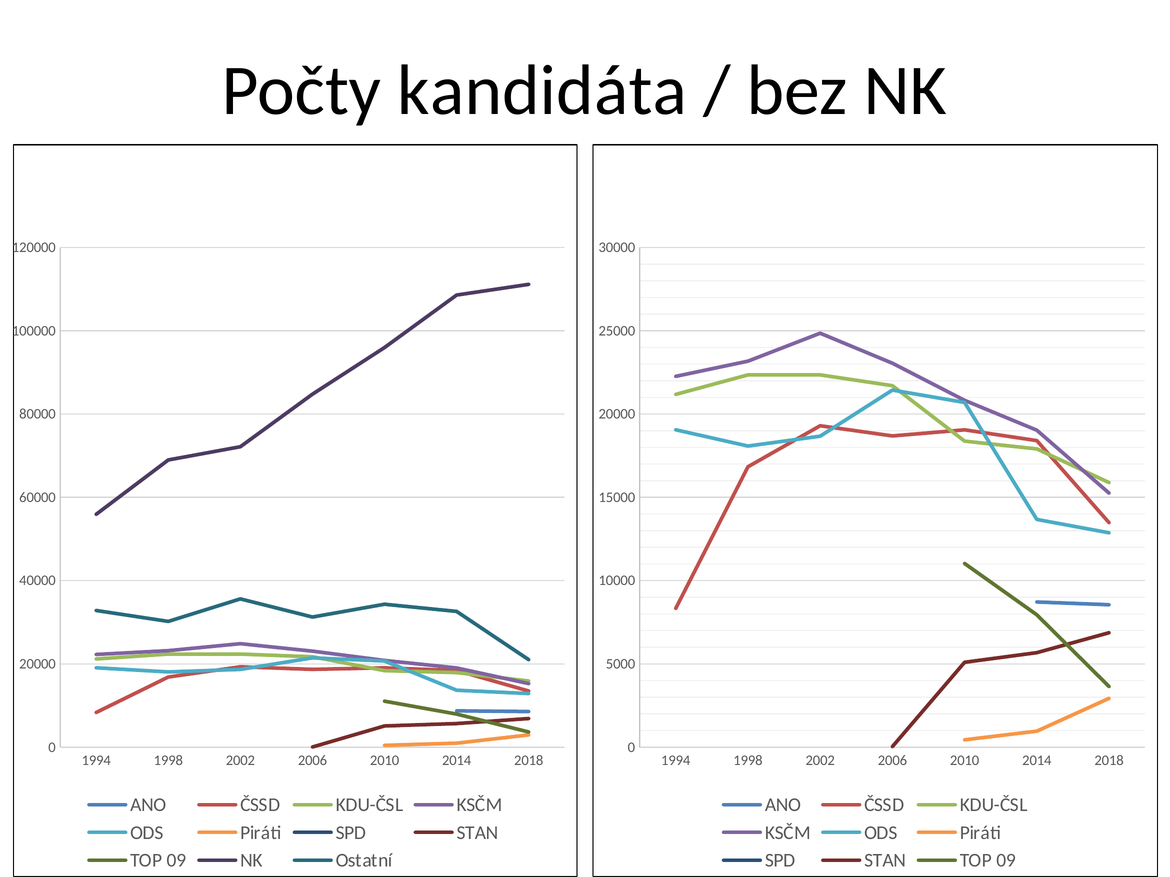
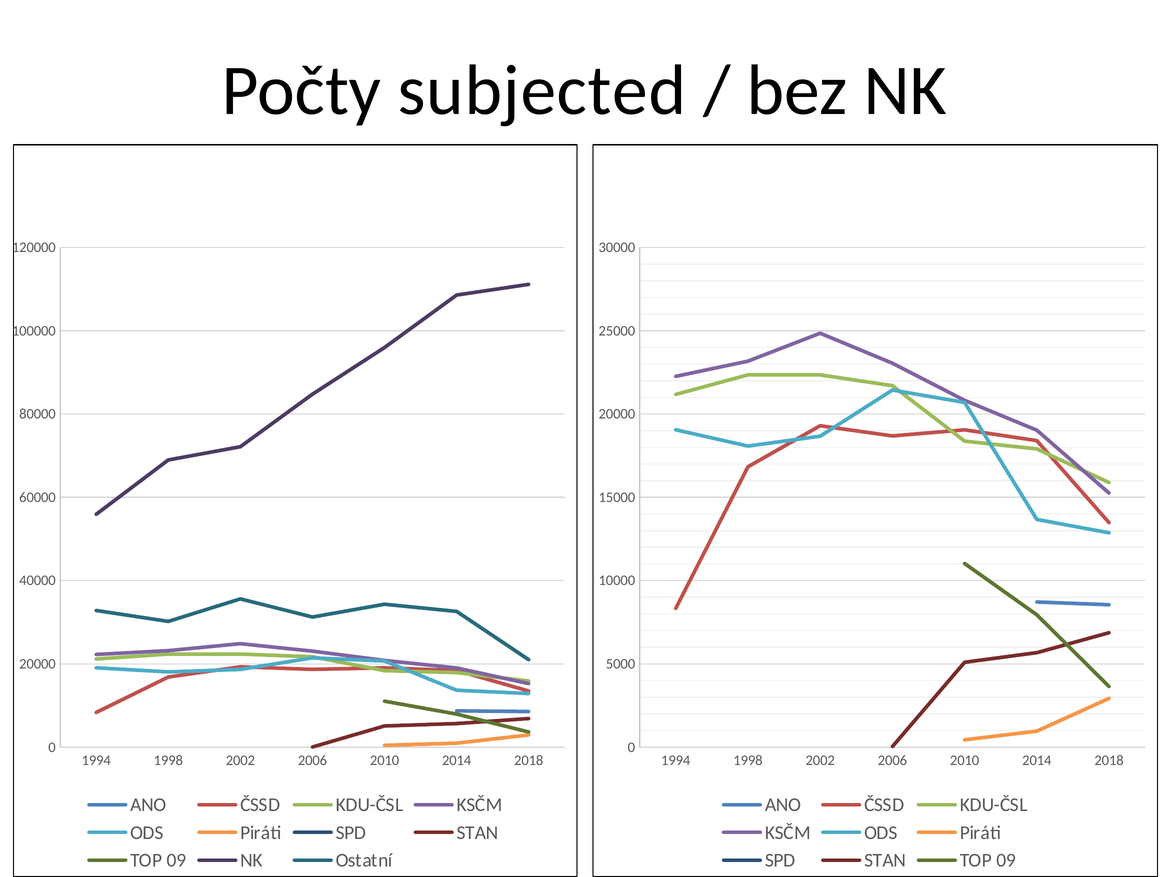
kandidáta: kandidáta -> subjected
